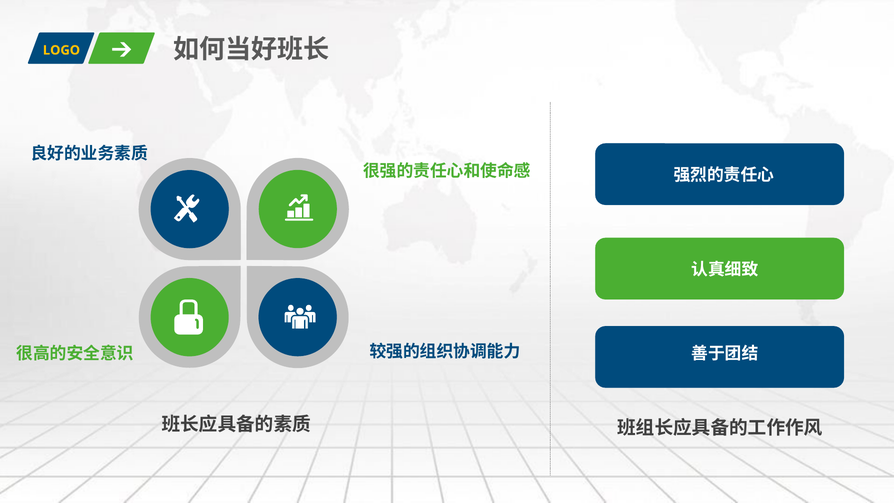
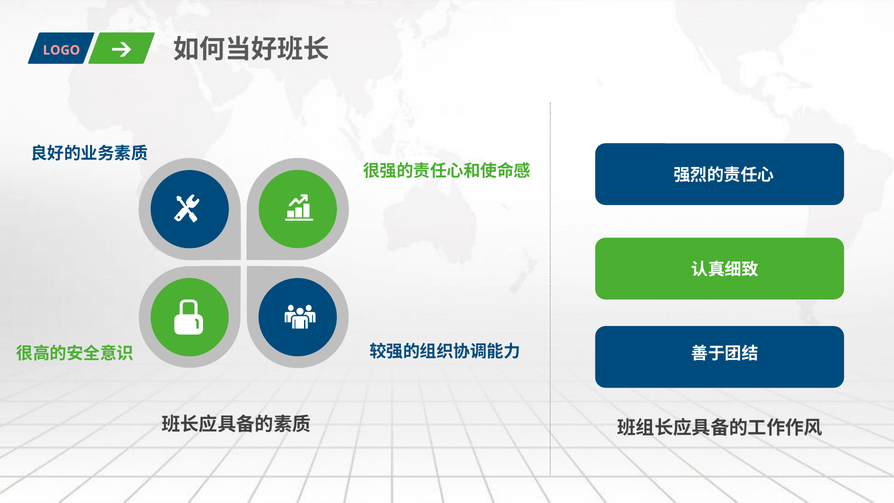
LOGO colour: yellow -> pink
